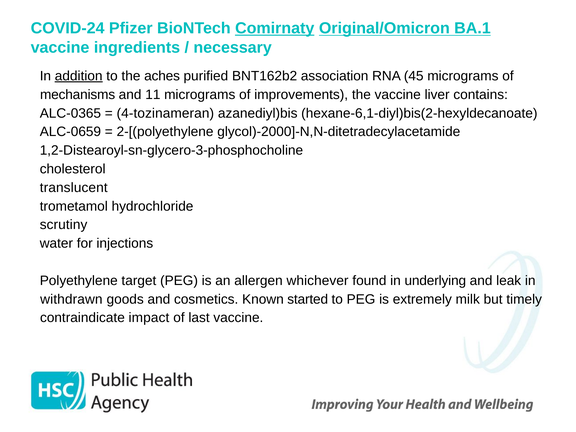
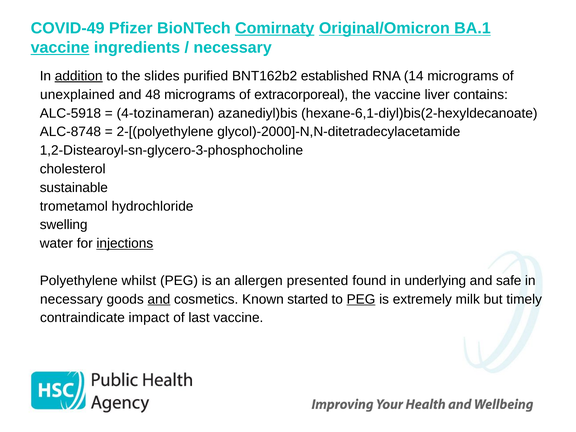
COVID-24: COVID-24 -> COVID-49
vaccine at (60, 48) underline: none -> present
aches: aches -> slides
association: association -> established
45: 45 -> 14
mechanisms: mechanisms -> unexplained
11: 11 -> 48
improvements: improvements -> extracorporeal
ALC-0365: ALC-0365 -> ALC-5918
ALC-0659: ALC-0659 -> ALC-8748
translucent: translucent -> sustainable
scrutiny: scrutiny -> swelling
injections underline: none -> present
target: target -> whilst
whichever: whichever -> presented
leak: leak -> safe
withdrawn at (71, 299): withdrawn -> necessary
and at (159, 299) underline: none -> present
PEG at (361, 299) underline: none -> present
